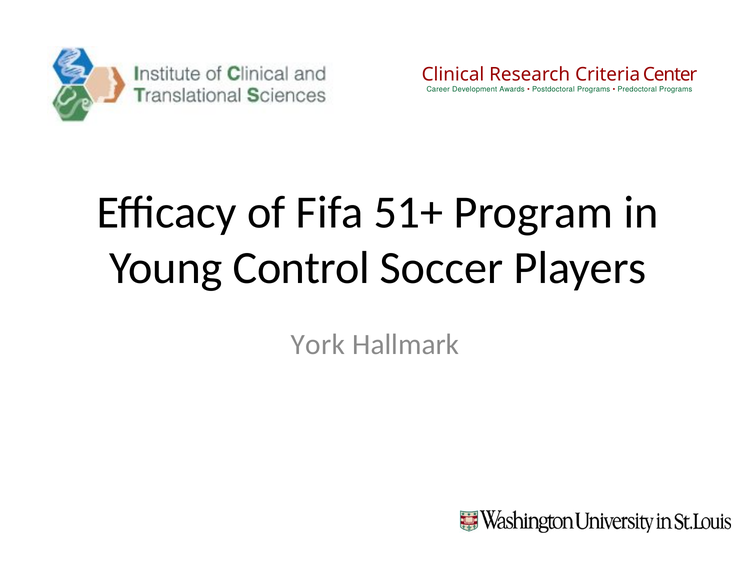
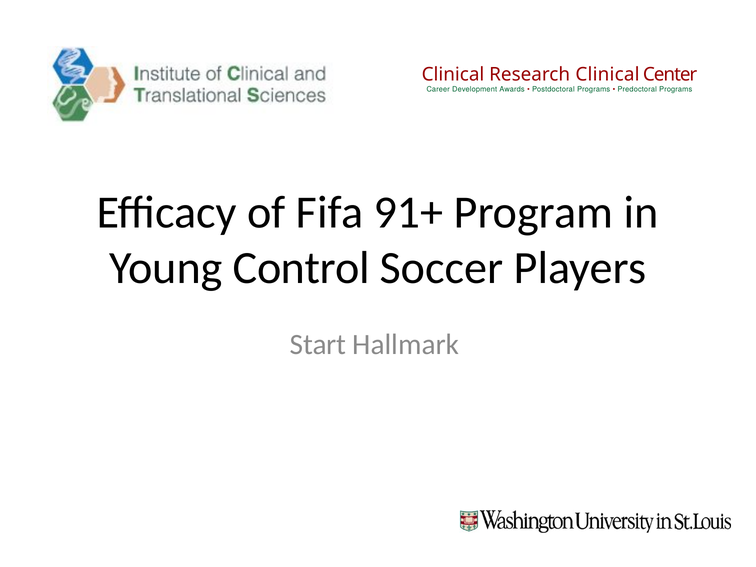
Research Criteria: Criteria -> Clinical
51+: 51+ -> 91+
York: York -> Start
